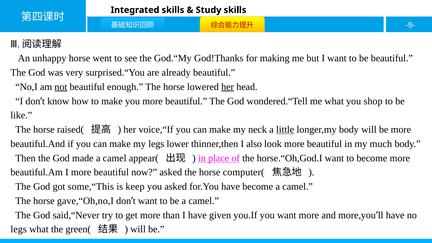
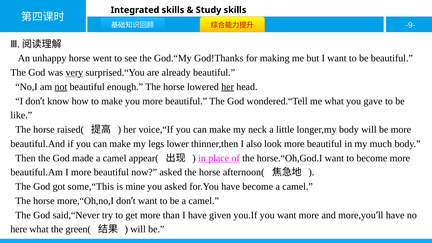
very underline: none -> present
shop: shop -> gave
little underline: present -> none
computer(: computer( -> afternoon(
keep: keep -> mine
gave,“Oh,no,I: gave,“Oh,no,I -> more,“Oh,no,I
legs at (19, 229): legs -> here
